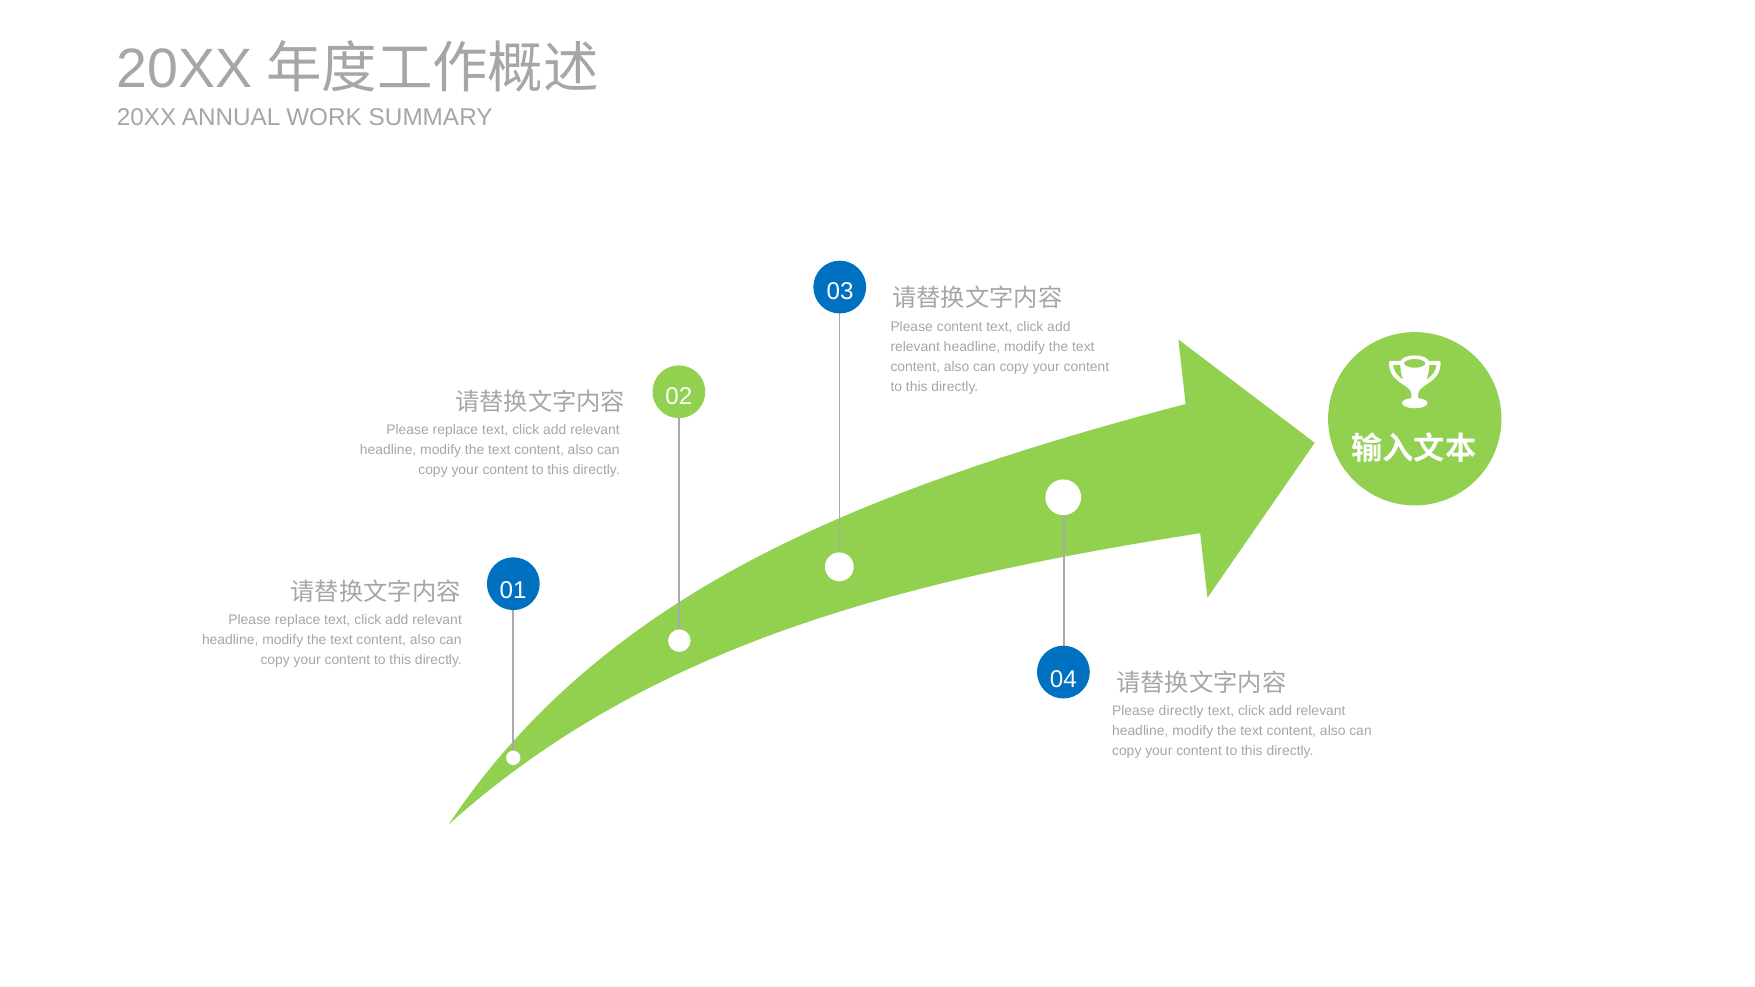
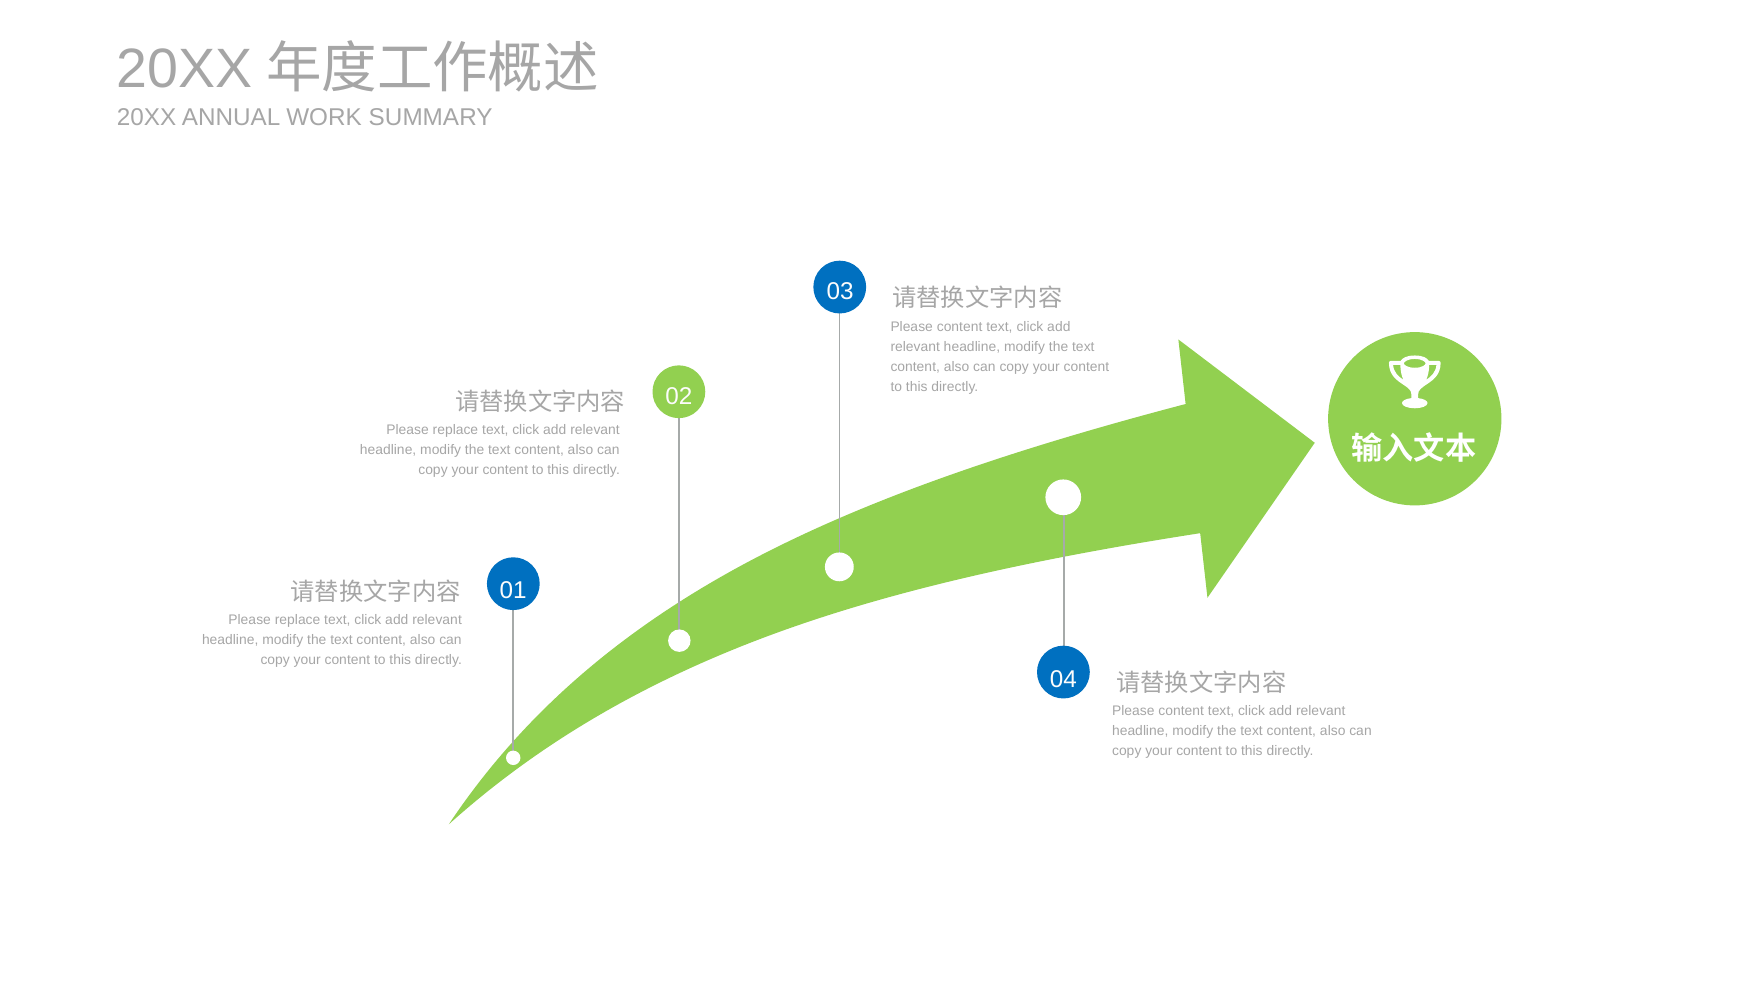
directly at (1181, 711): directly -> content
